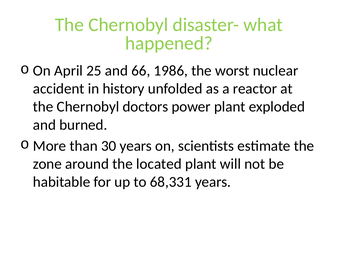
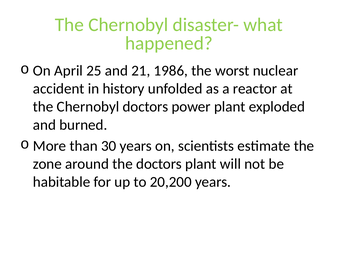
66: 66 -> 21
the located: located -> doctors
68,331: 68,331 -> 20,200
